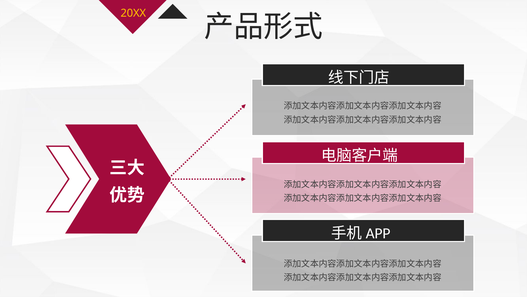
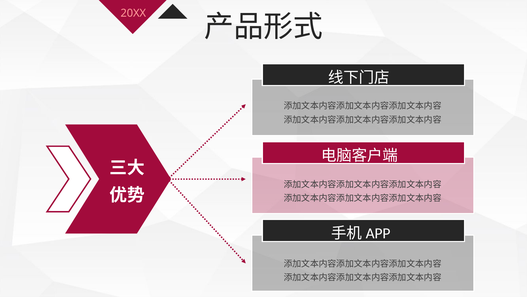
20XX colour: yellow -> pink
